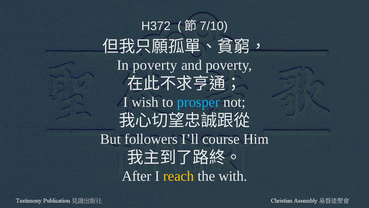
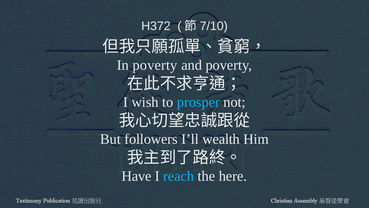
course: course -> wealth
After: After -> Have
reach colour: yellow -> light blue
with: with -> here
